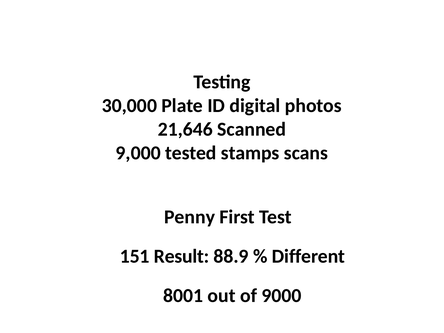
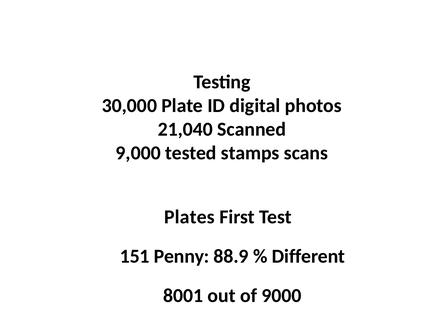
21,646: 21,646 -> 21,040
Penny: Penny -> Plates
Result: Result -> Penny
